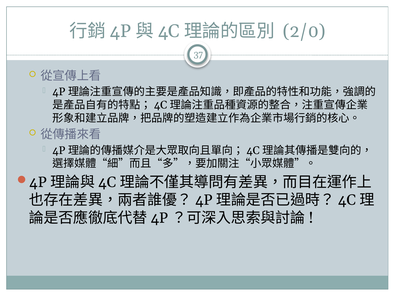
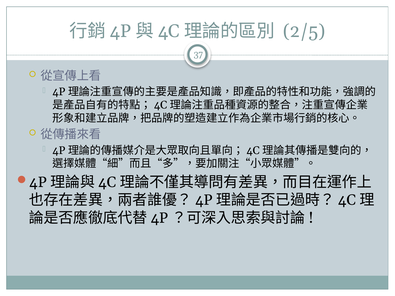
2/0: 2/0 -> 2/5
